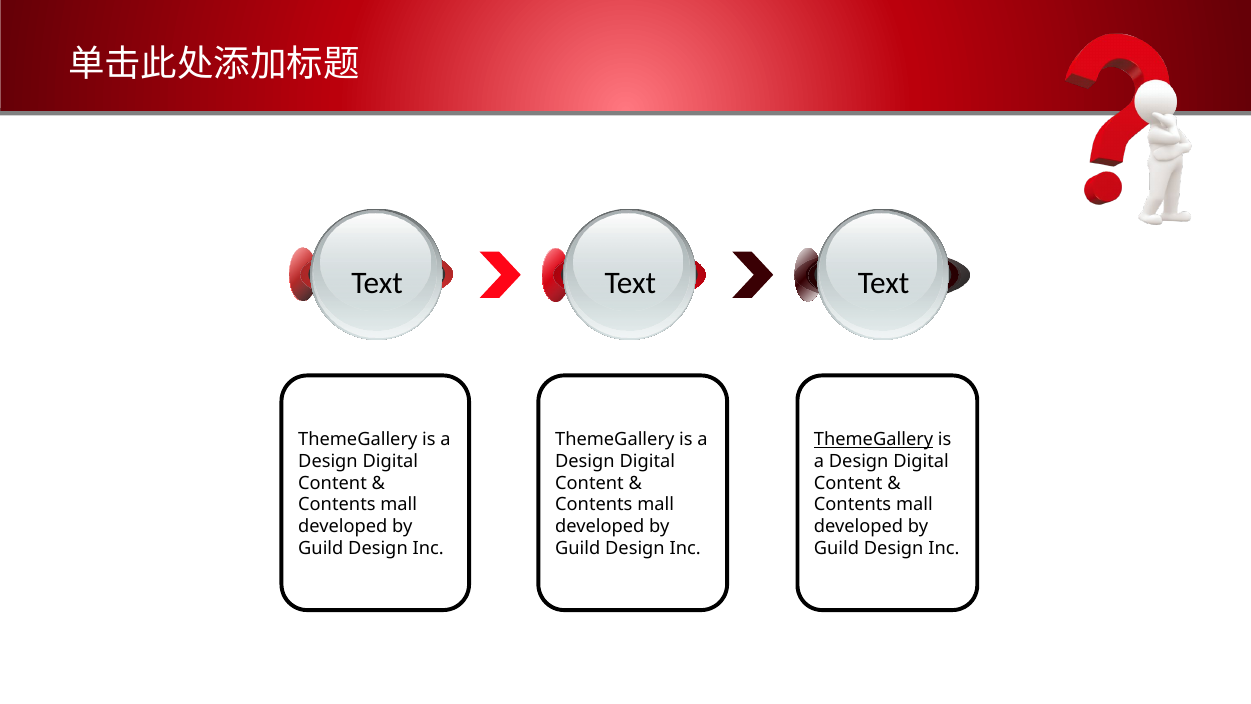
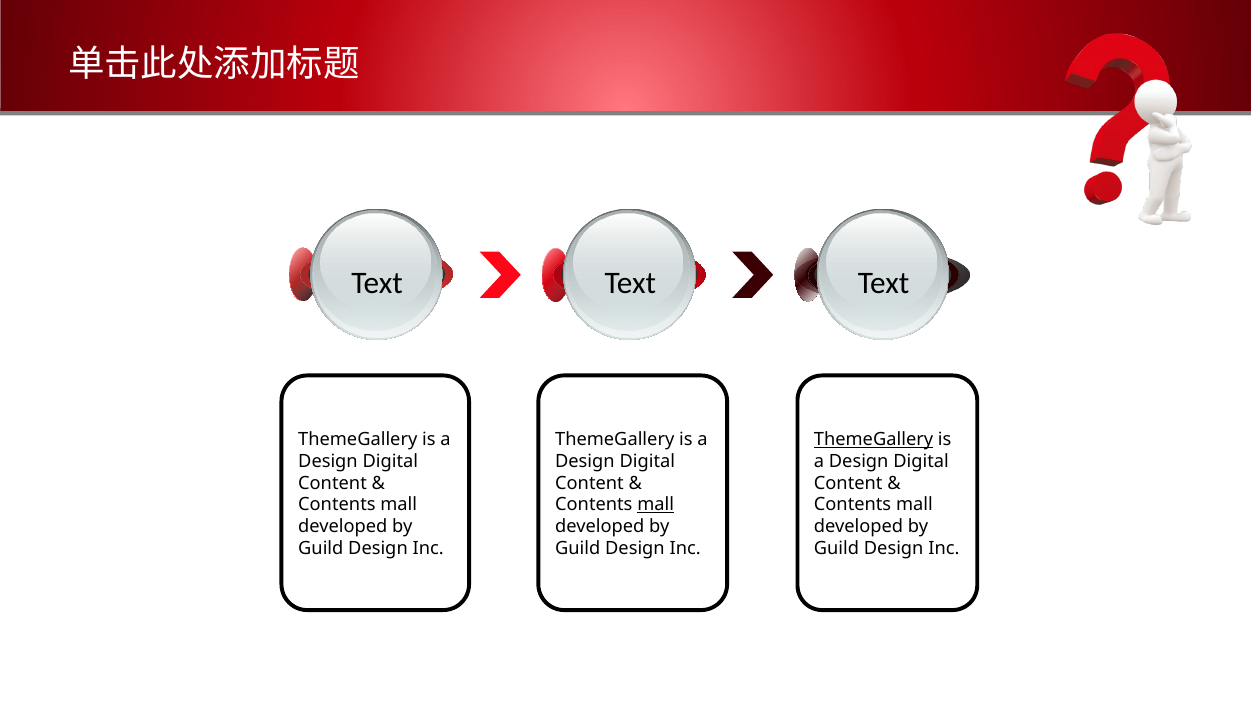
mall at (656, 505) underline: none -> present
